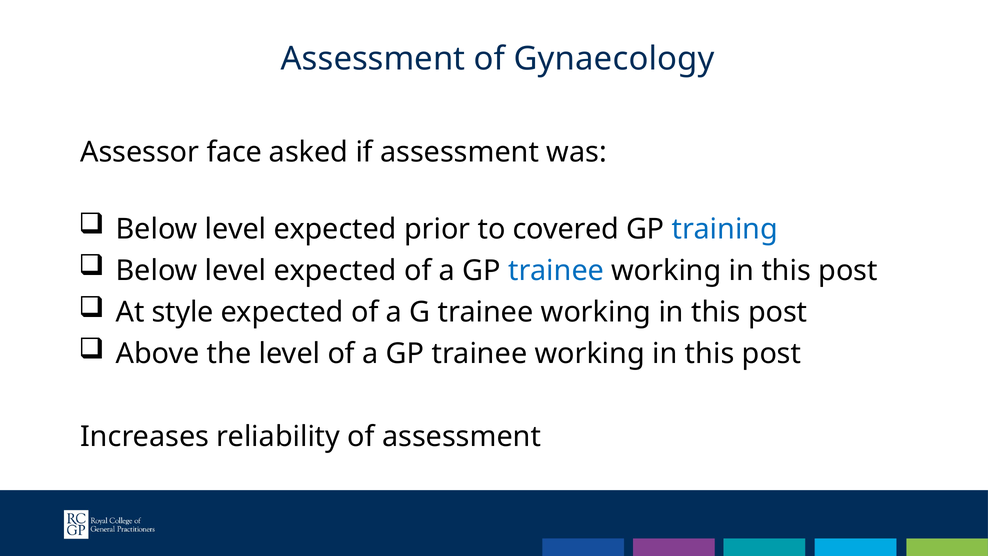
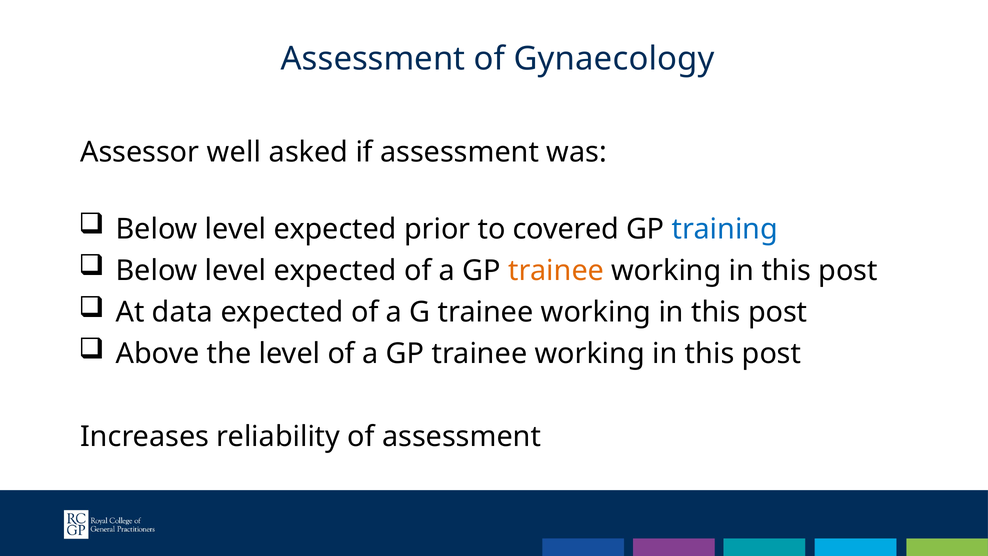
face: face -> well
trainee at (556, 271) colour: blue -> orange
style: style -> data
